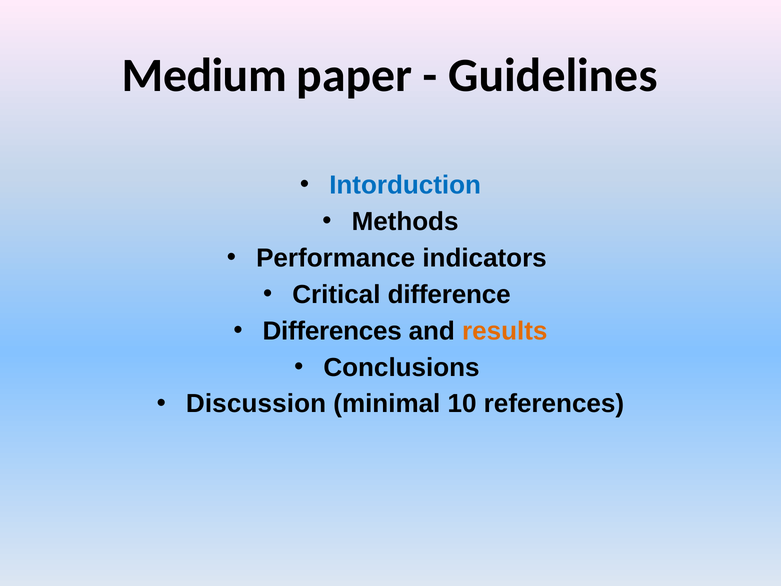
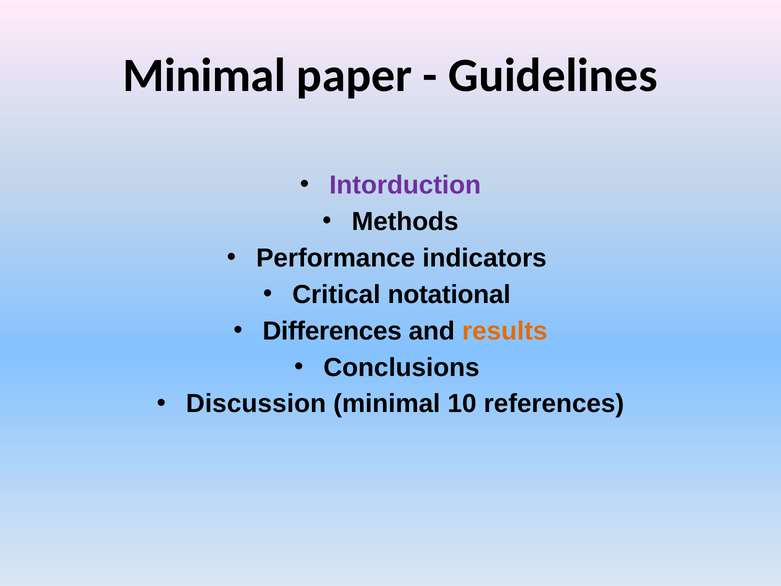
Medium at (204, 76): Medium -> Minimal
Intorduction colour: blue -> purple
difference: difference -> notational
